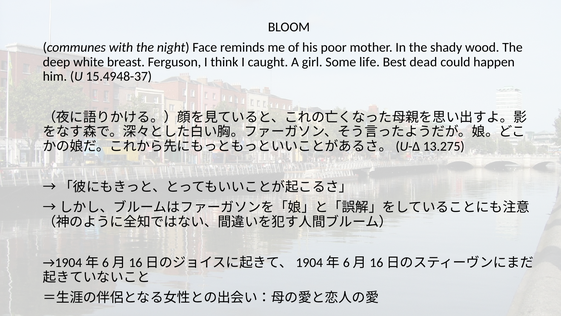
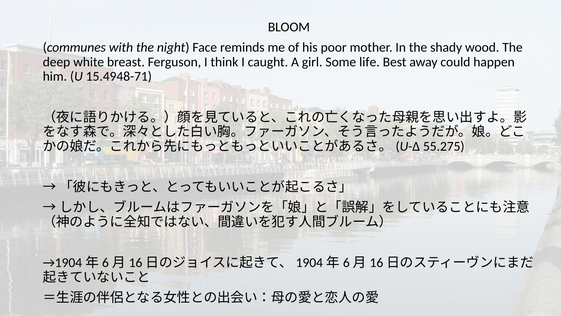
dead: dead -> away
15.4948-37: 15.4948-37 -> 15.4948-71
13.275: 13.275 -> 55.275
